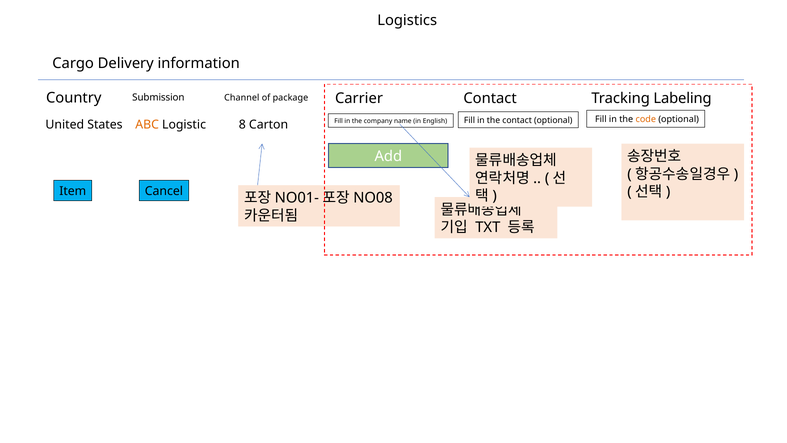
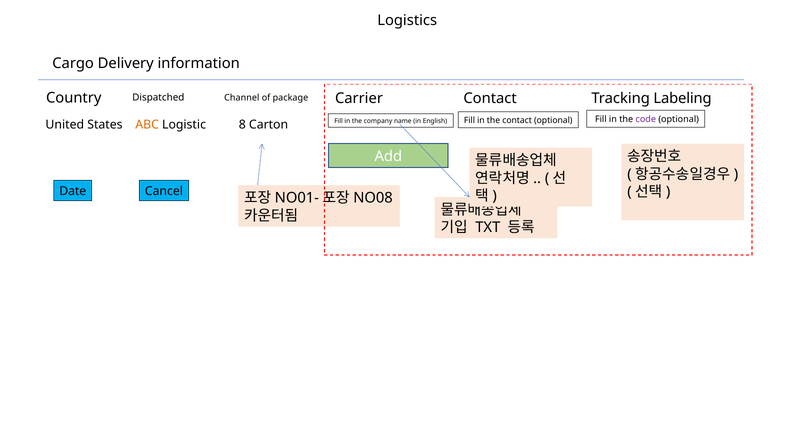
Submission: Submission -> Dispatched
code colour: orange -> purple
Item: Item -> Date
